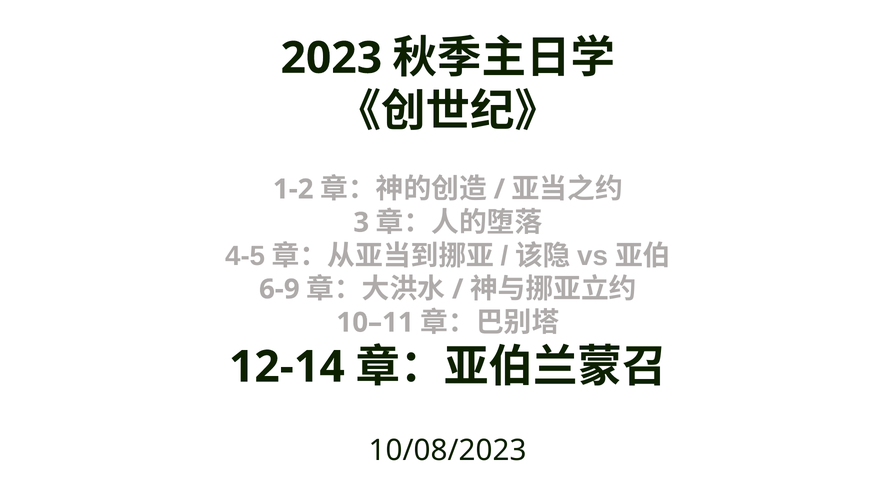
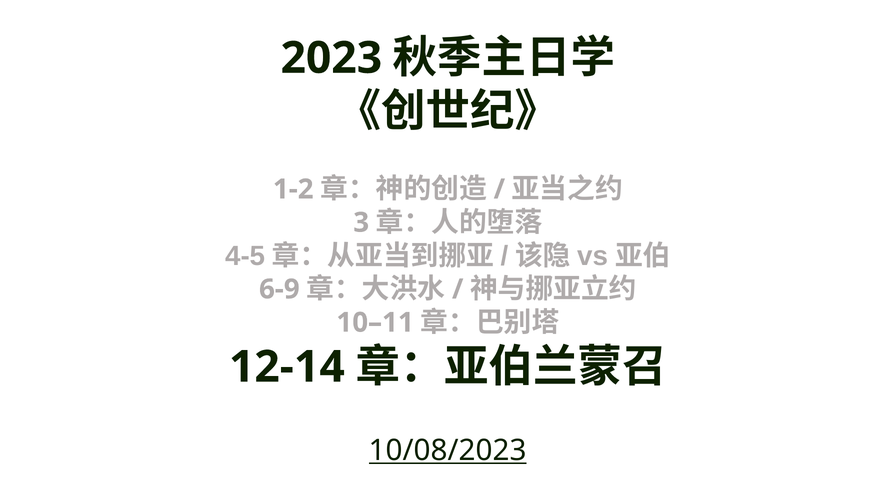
10/08/2023 underline: none -> present
